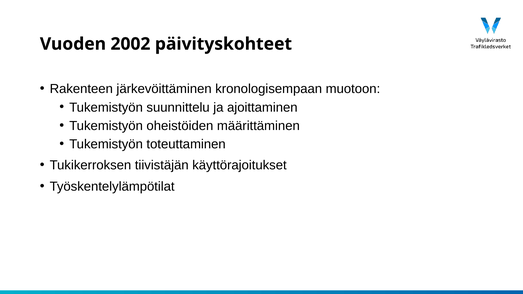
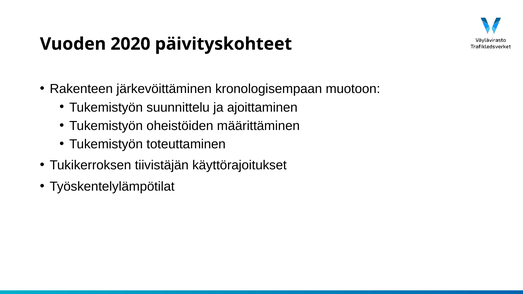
2002: 2002 -> 2020
